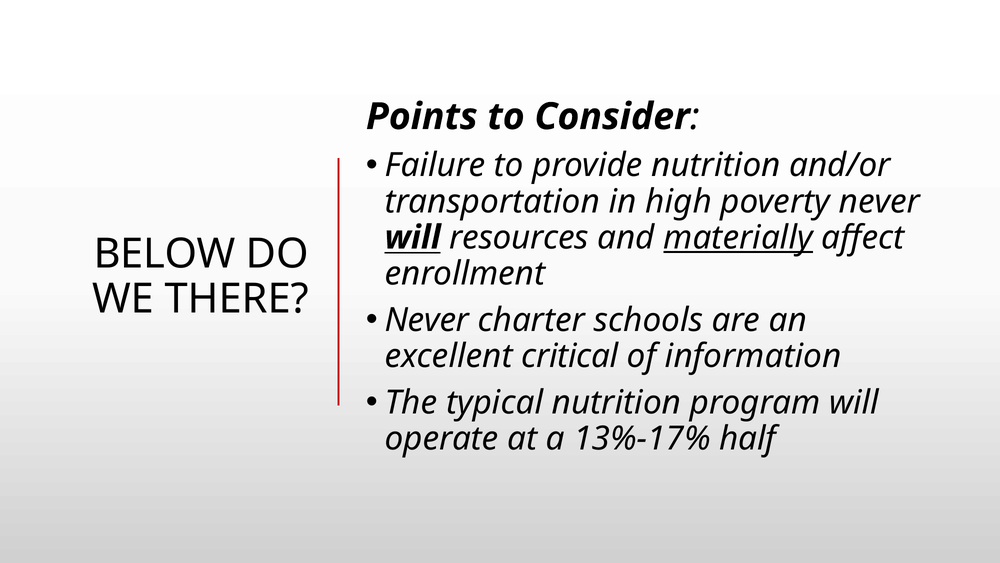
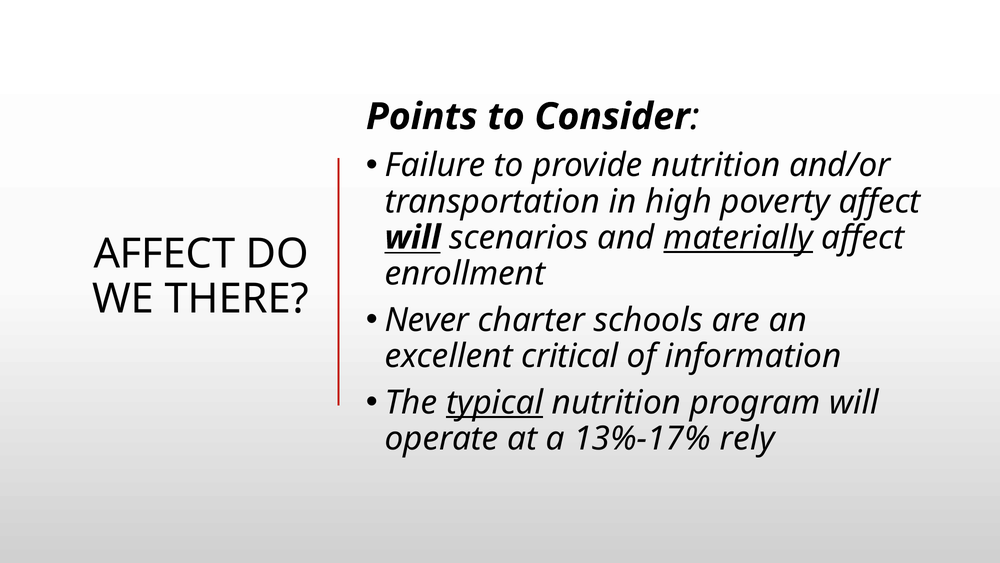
poverty never: never -> affect
resources: resources -> scenarios
BELOW at (165, 254): BELOW -> AFFECT
typical underline: none -> present
half: half -> rely
